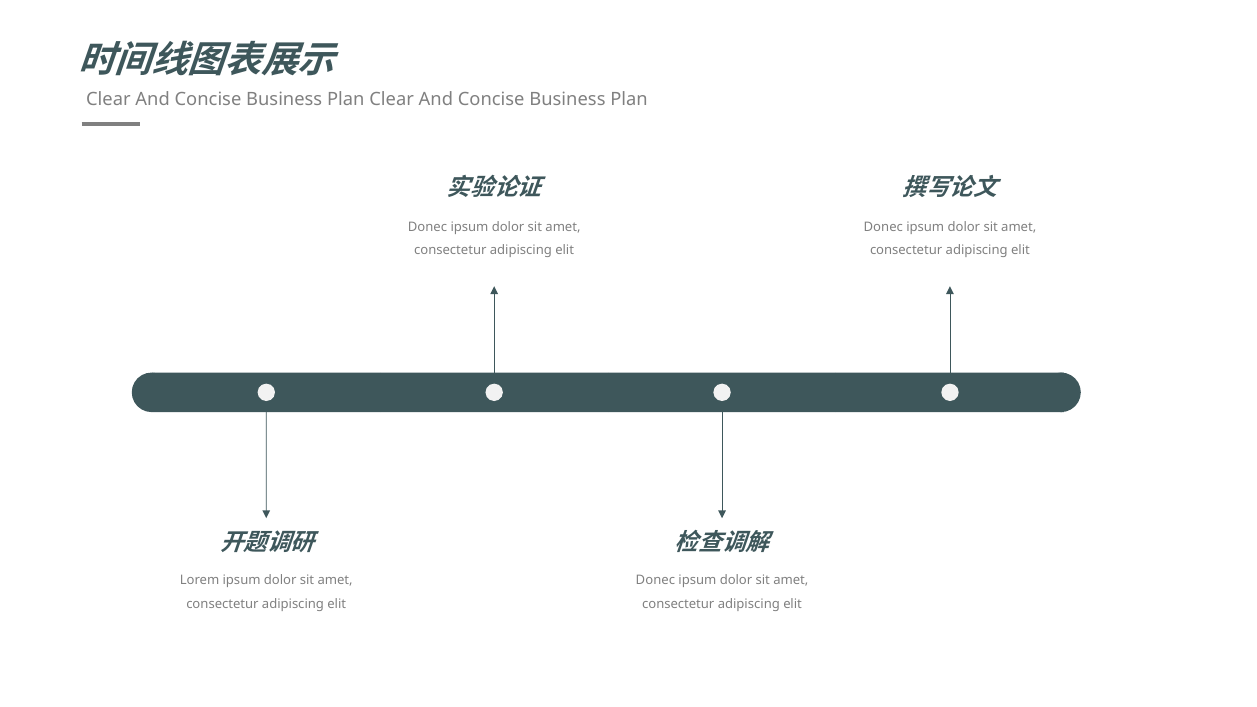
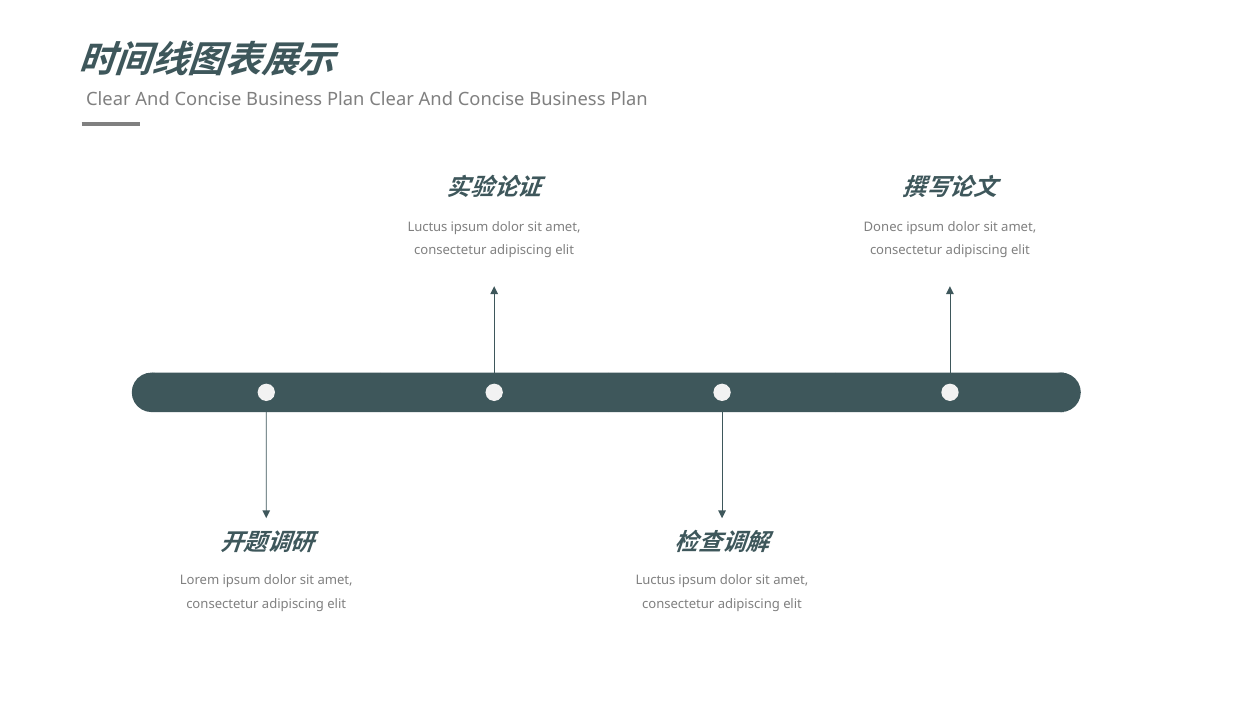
Donec at (427, 227): Donec -> Luctus
Donec at (655, 580): Donec -> Luctus
